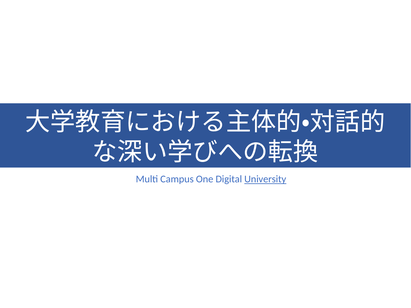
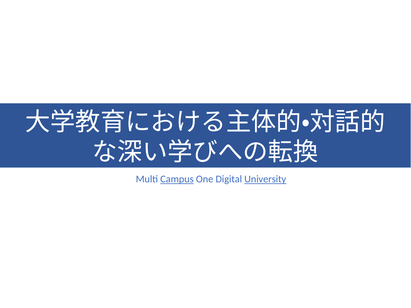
Campus underline: none -> present
